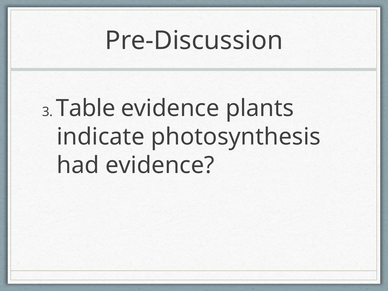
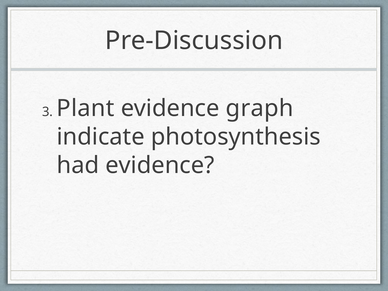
Table: Table -> Plant
plants: plants -> graph
